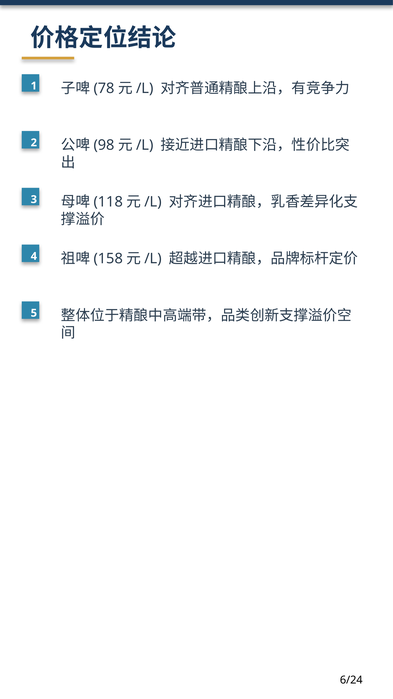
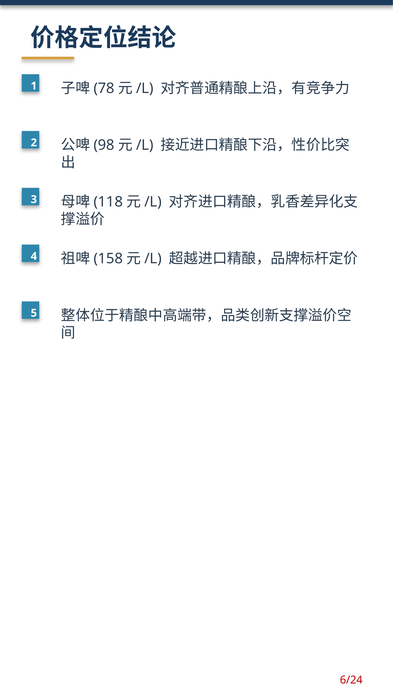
6/24 colour: black -> red
